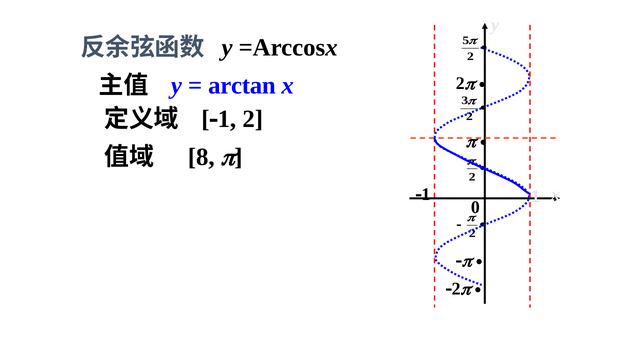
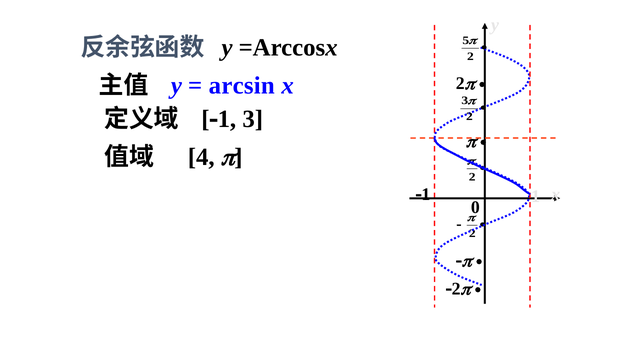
arctan: arctan -> arcsin
1 2: 2 -> 3
8: 8 -> 4
